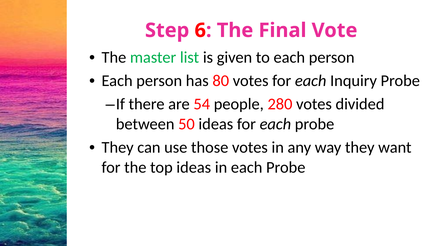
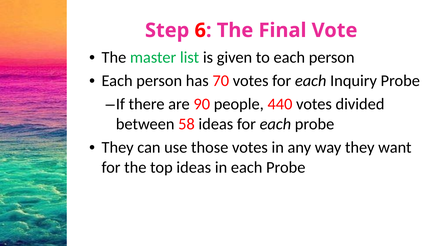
80: 80 -> 70
54: 54 -> 90
280: 280 -> 440
50: 50 -> 58
